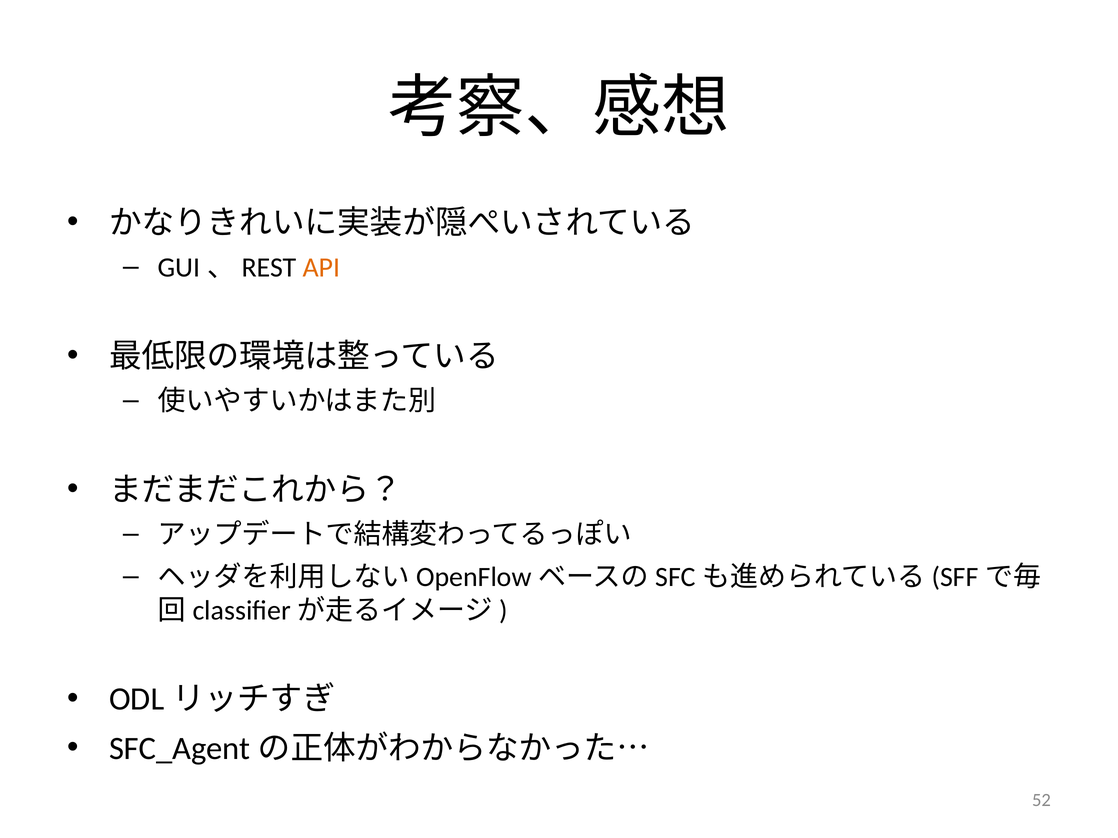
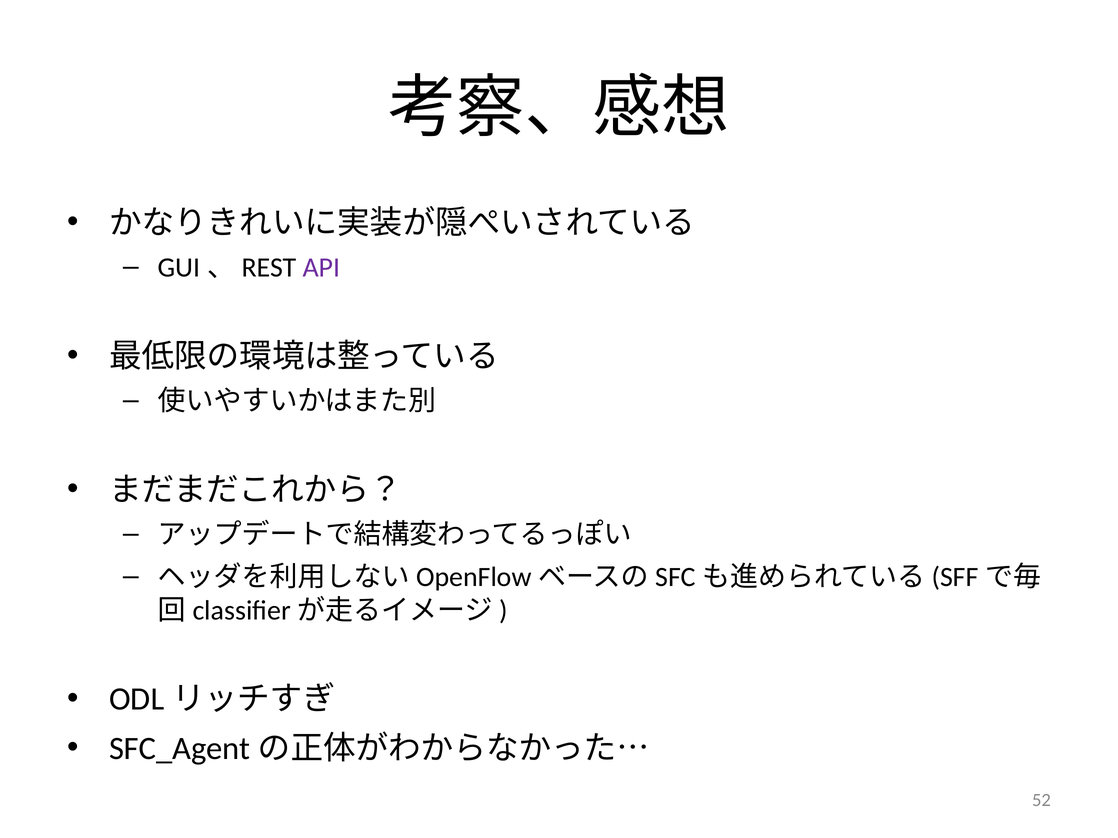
API colour: orange -> purple
